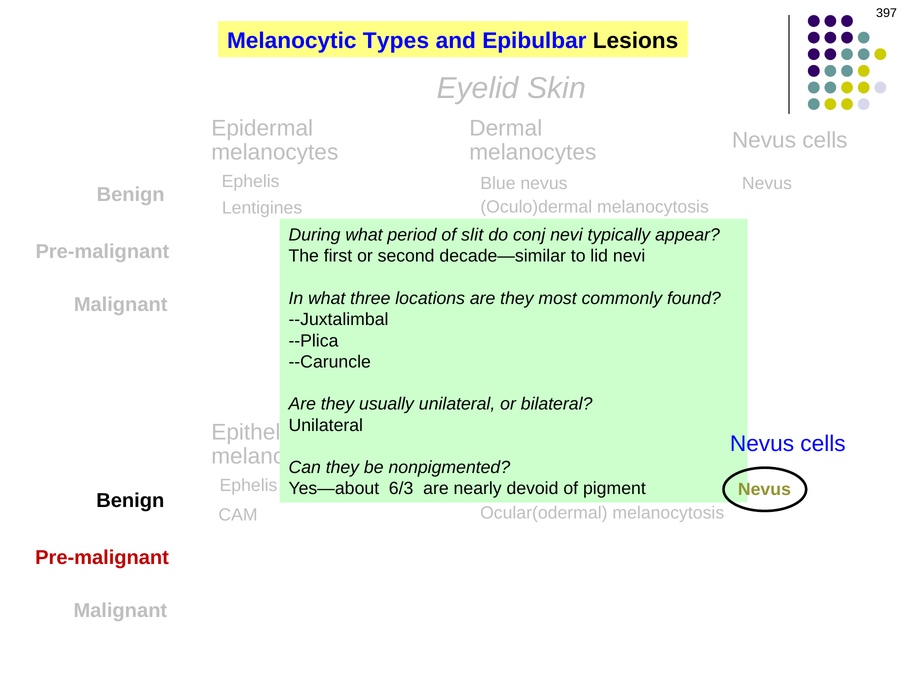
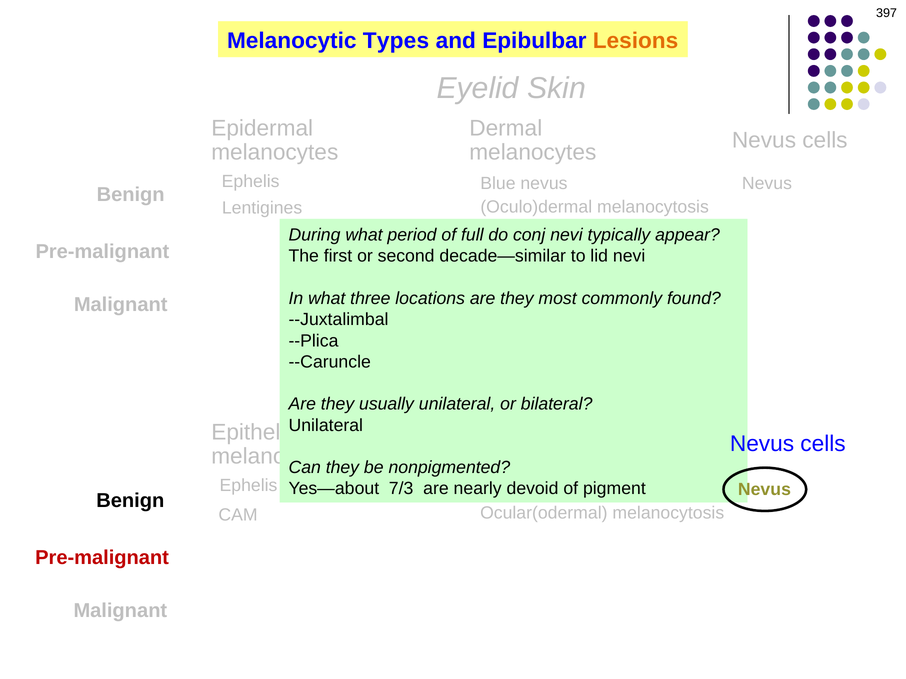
Lesions colour: black -> orange
slit: slit -> full
6/3: 6/3 -> 7/3
